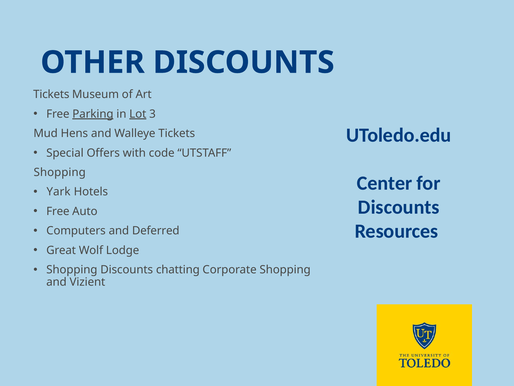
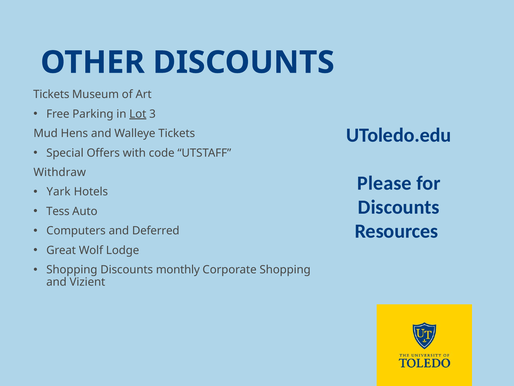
Parking underline: present -> none
Shopping at (60, 172): Shopping -> Withdraw
Center: Center -> Please
Free at (58, 211): Free -> Tess
chatting: chatting -> monthly
